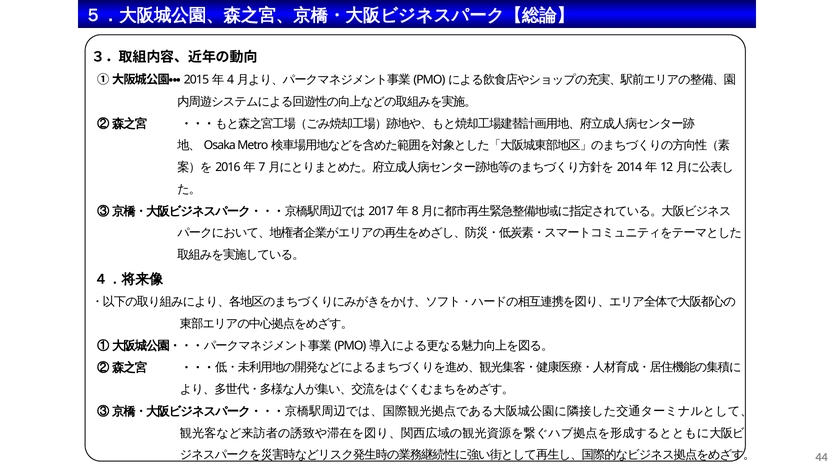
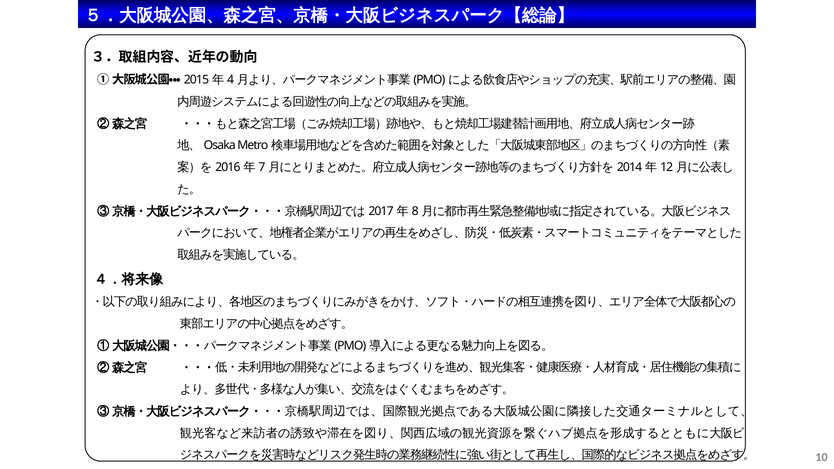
44: 44 -> 10
